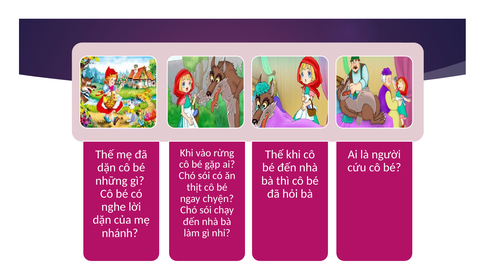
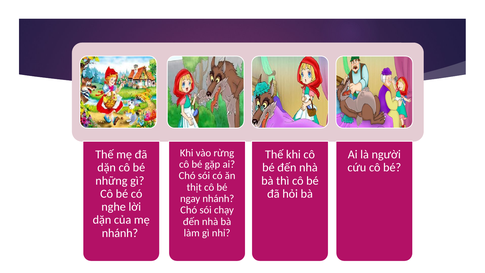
ngay chyện: chyện -> nhánh
